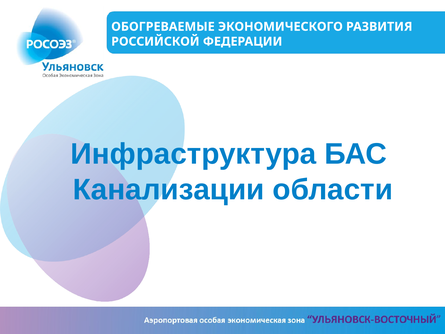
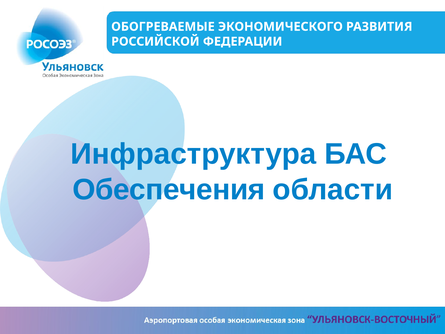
Канализации: Канализации -> Обеспечения
